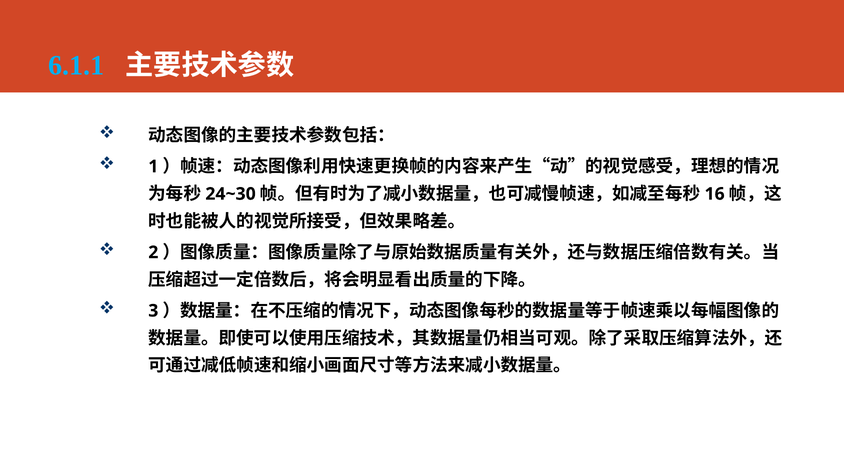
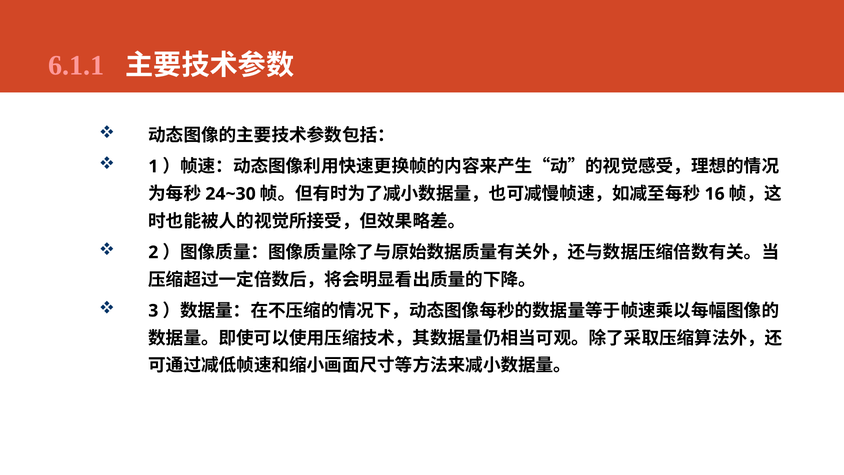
6.1.1 colour: light blue -> pink
